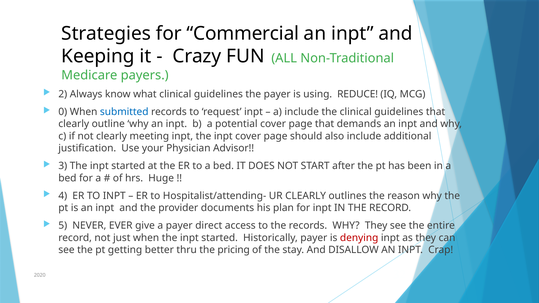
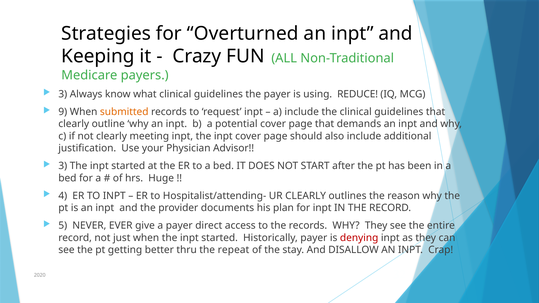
Commercial: Commercial -> Overturned
2 at (63, 94): 2 -> 3
0: 0 -> 9
submitted colour: blue -> orange
pricing: pricing -> repeat
